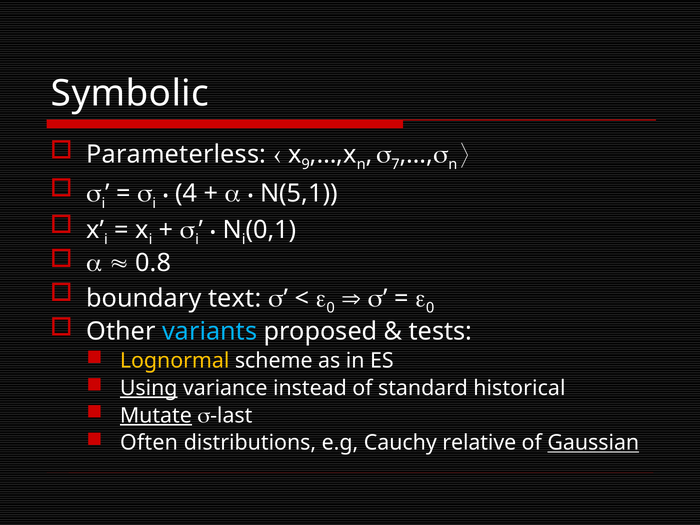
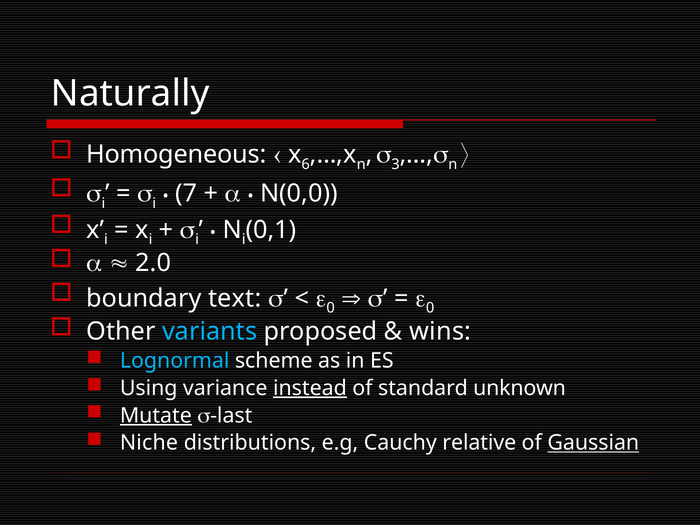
Symbolic: Symbolic -> Naturally
Parameterless: Parameterless -> Homogeneous
9: 9 -> 6
7: 7 -> 3
4: 4 -> 7
N(5,1: N(5,1 -> N(0,0
0.8: 0.8 -> 2.0
tests: tests -> wins
Lognormal colour: yellow -> light blue
Using underline: present -> none
instead underline: none -> present
historical: historical -> unknown
Often: Often -> Niche
